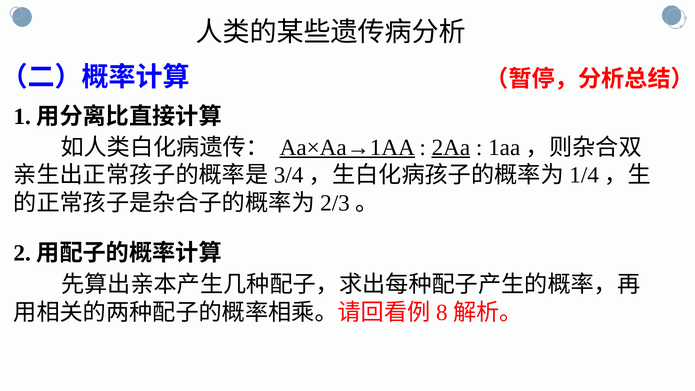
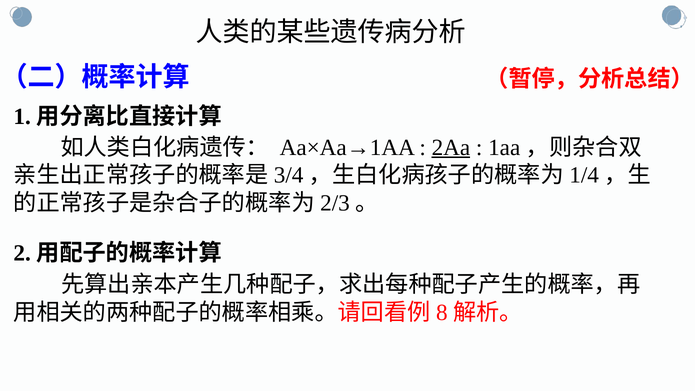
Aa×Aa→1AA underline: present -> none
